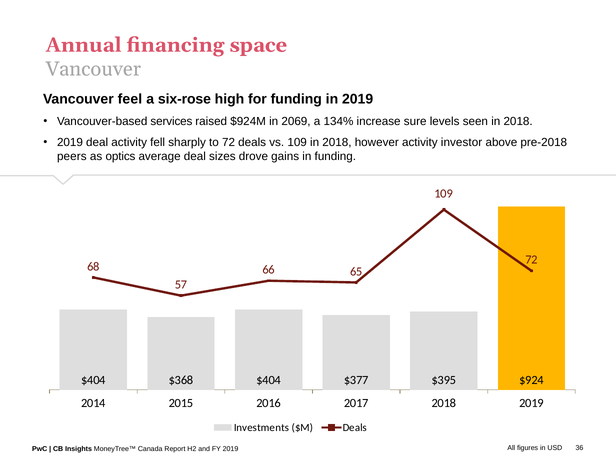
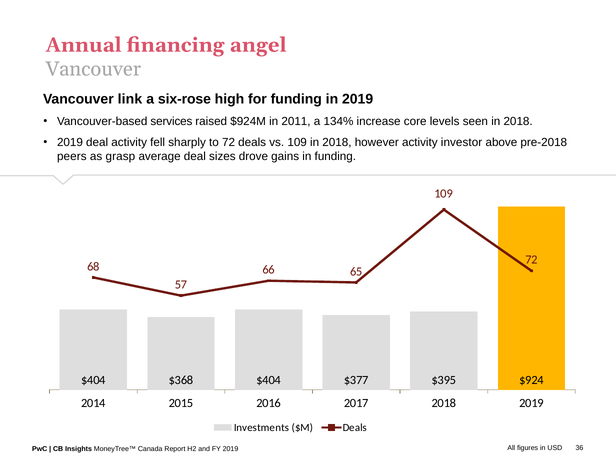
space: space -> angel
feel: feel -> link
2069: 2069 -> 2011
sure: sure -> core
optics: optics -> grasp
